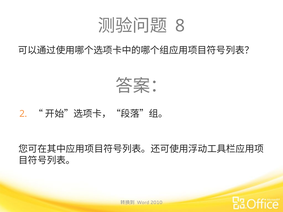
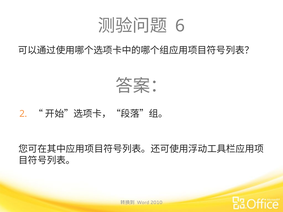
8: 8 -> 6
